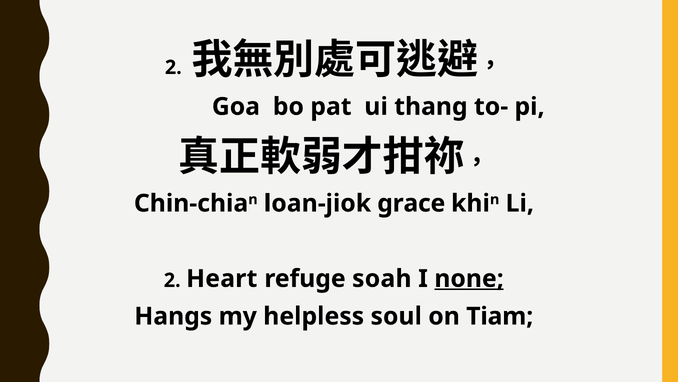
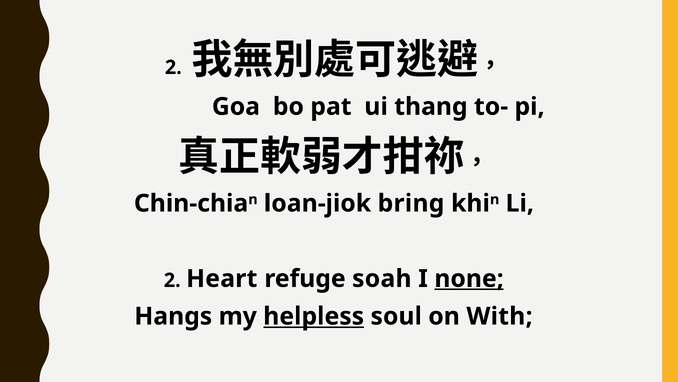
grace: grace -> bring
helpless underline: none -> present
Tiam: Tiam -> With
